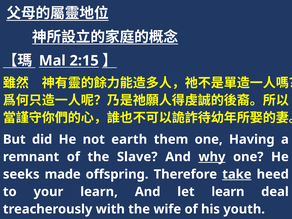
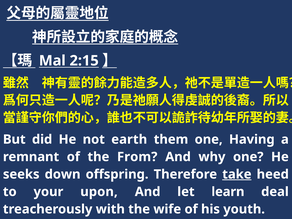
Slave: Slave -> From
why underline: present -> none
made: made -> down
your learn: learn -> upon
